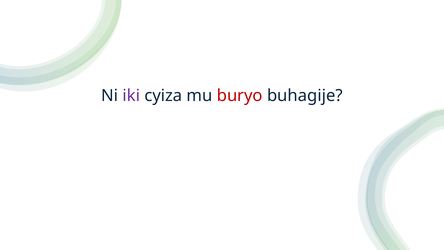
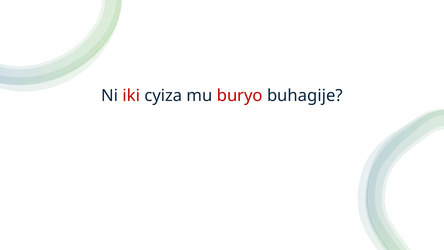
iki colour: purple -> red
